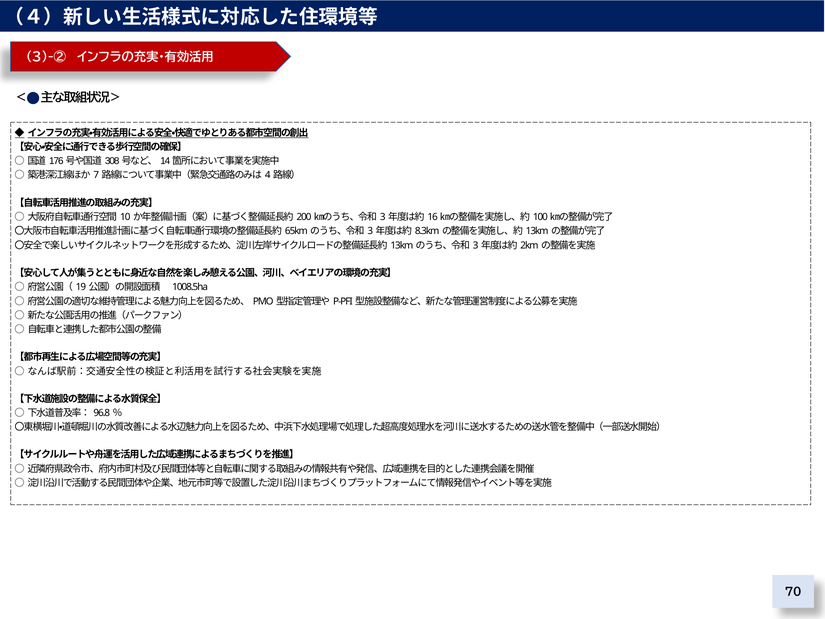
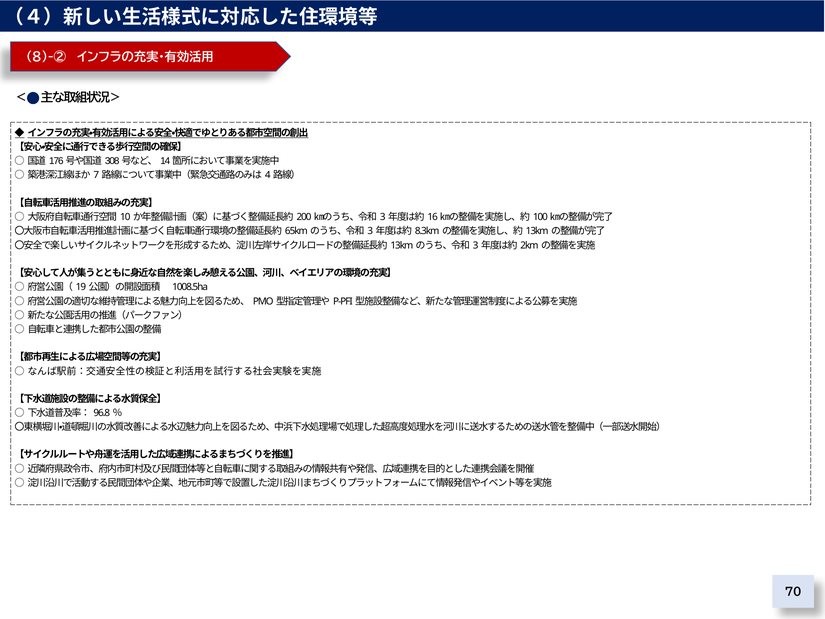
3)-②: 3)-② -> 8)-②
